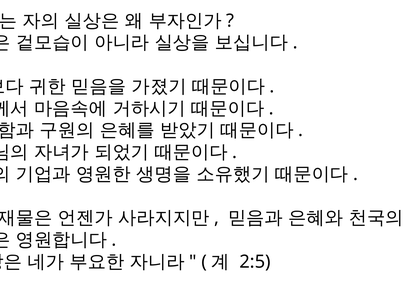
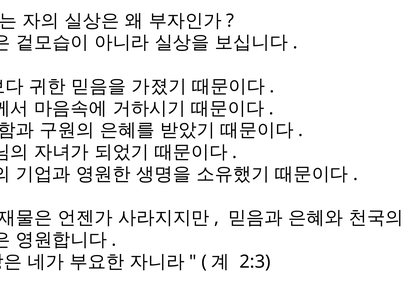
2:5: 2:5 -> 2:3
